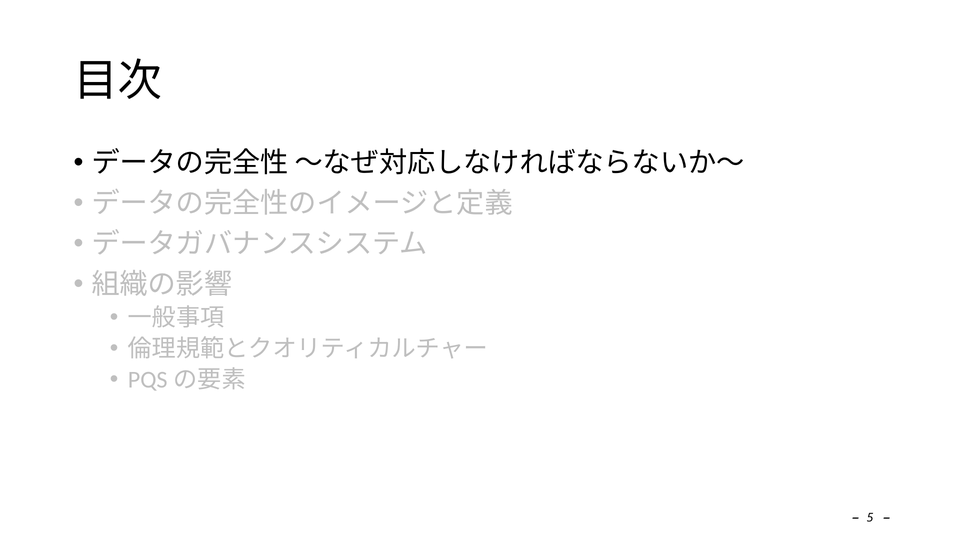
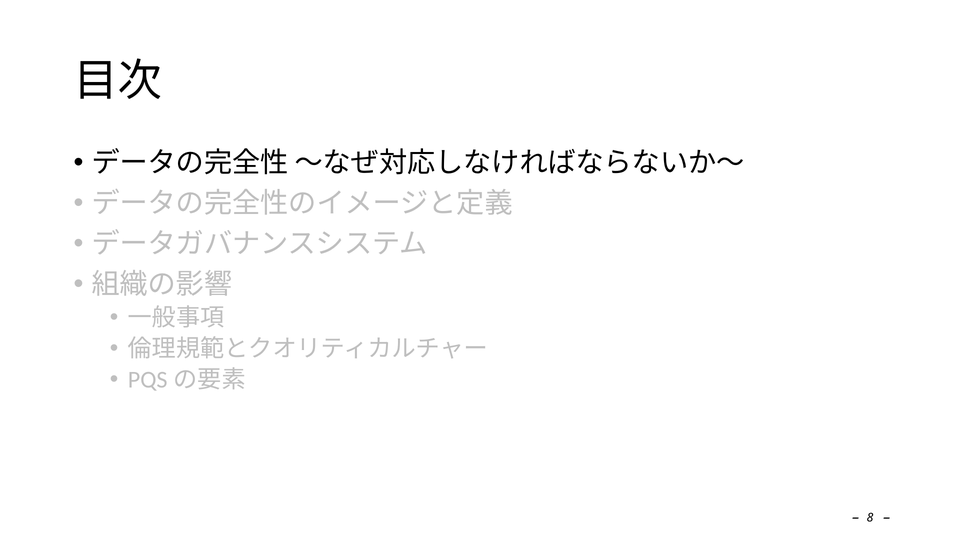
5: 5 -> 8
